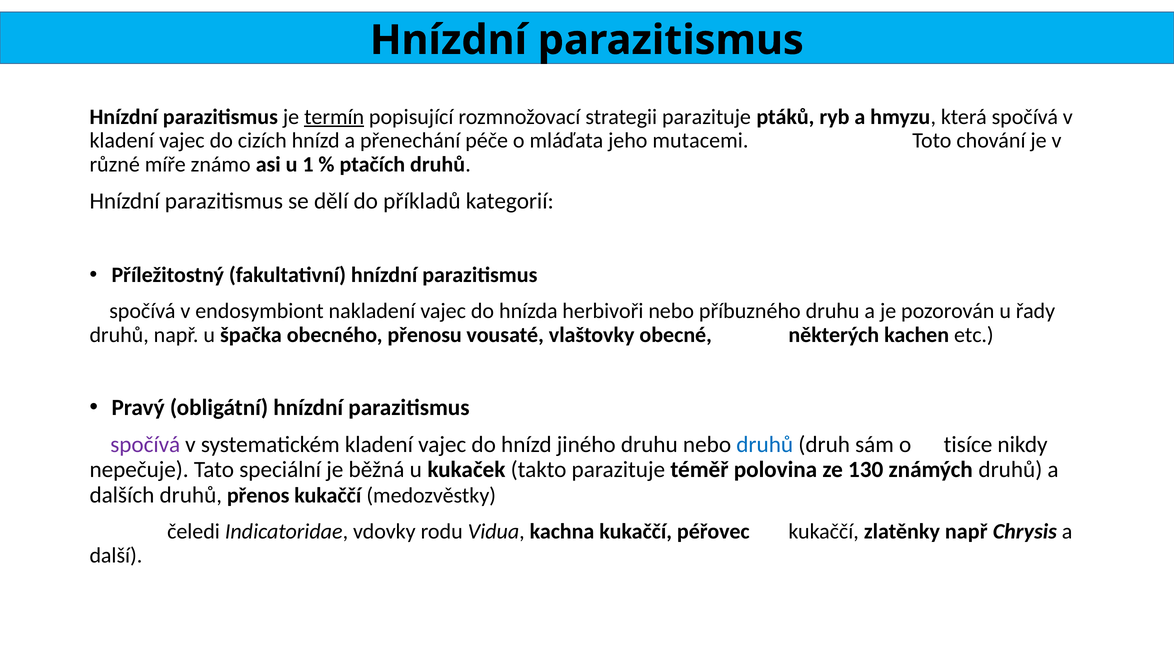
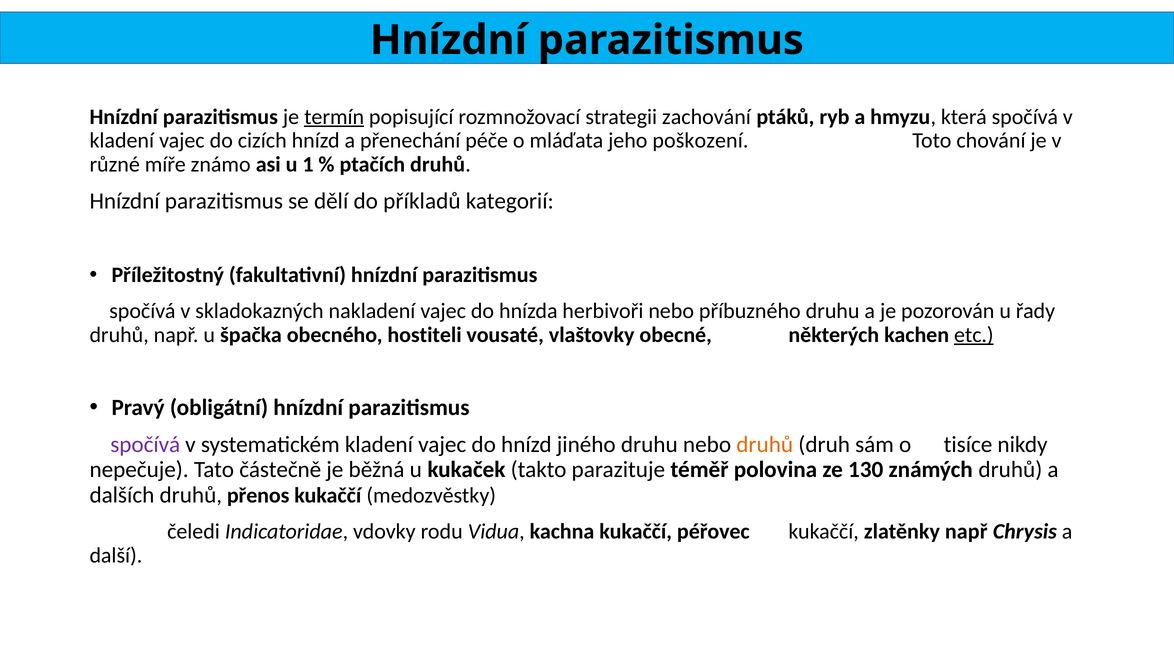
strategii parazituje: parazituje -> zachování
mutacemi: mutacemi -> poškození
endosymbiont: endosymbiont -> skladokazných
přenosu: přenosu -> hostiteli
etc underline: none -> present
druhů at (765, 445) colour: blue -> orange
speciální: speciální -> částečně
